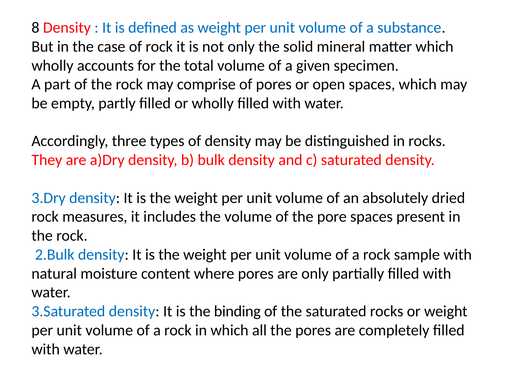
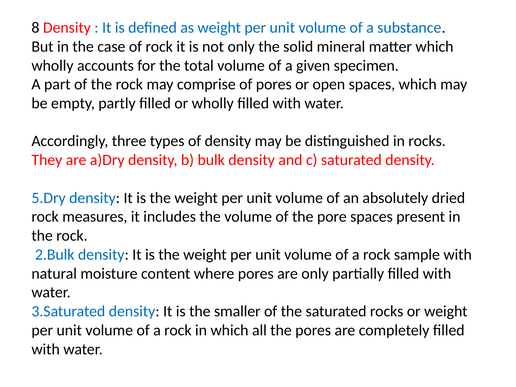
3.Dry: 3.Dry -> 5.Dry
binding: binding -> smaller
